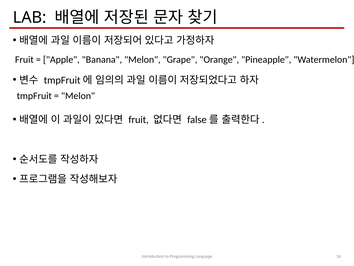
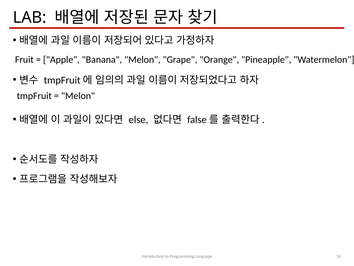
fruit at (139, 120): fruit -> else
